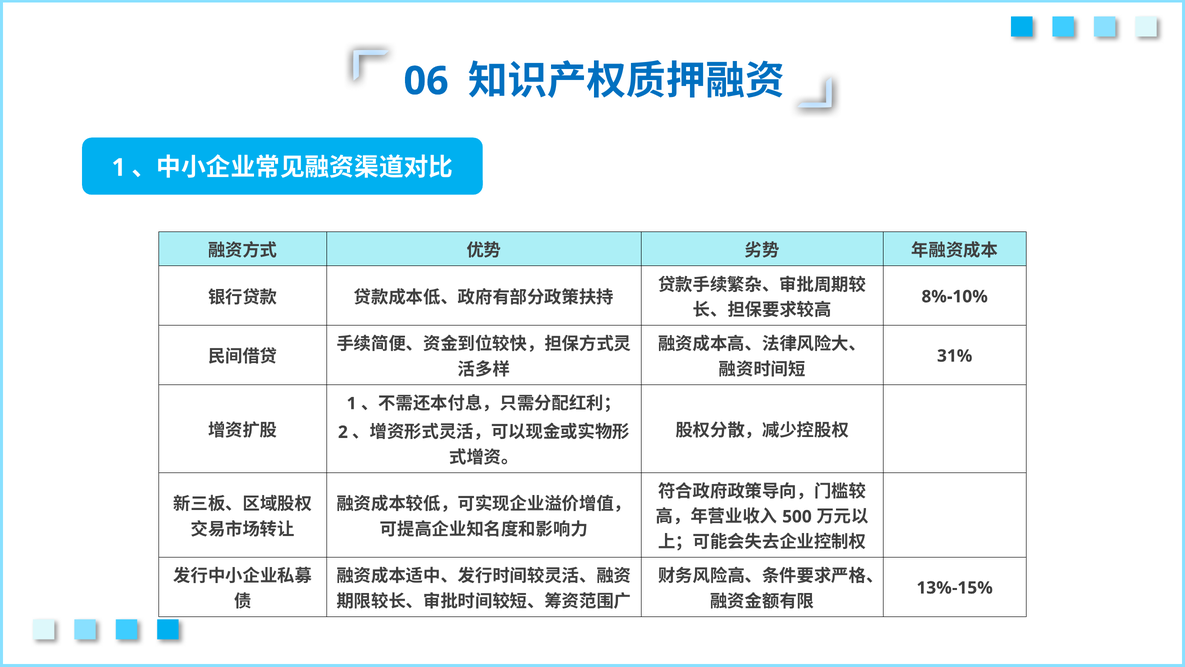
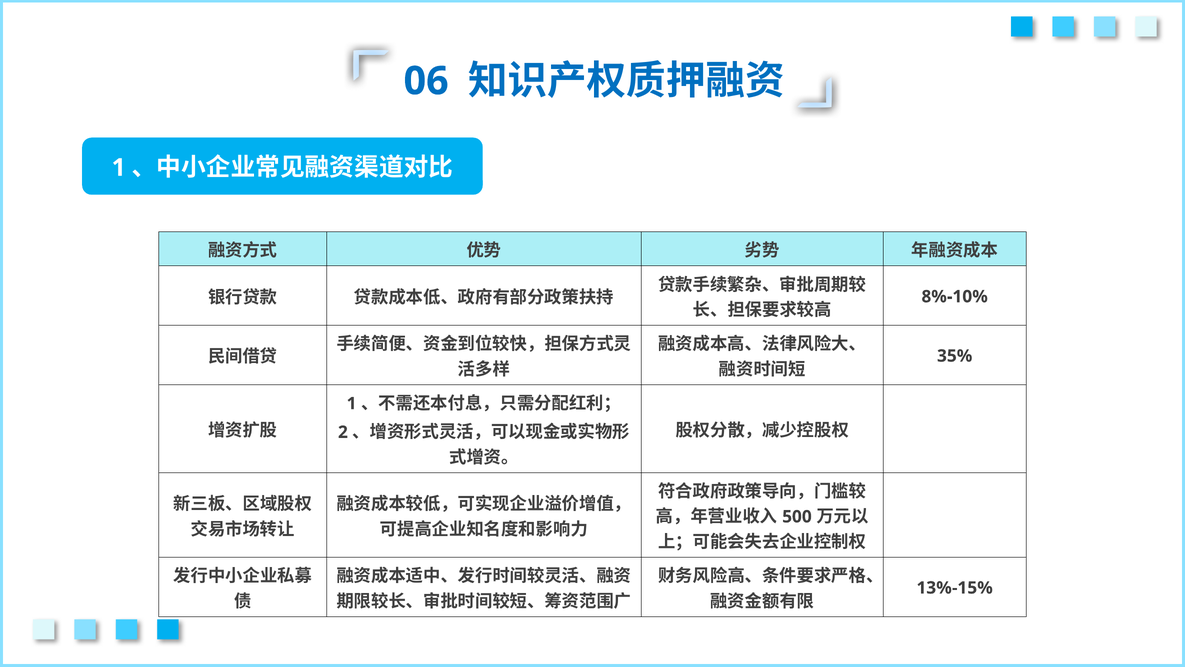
31%: 31% -> 35%
